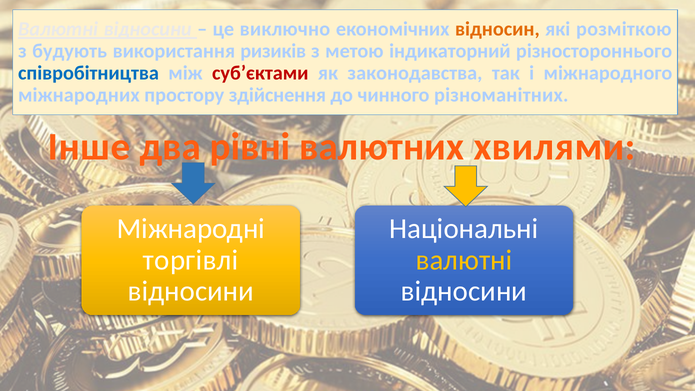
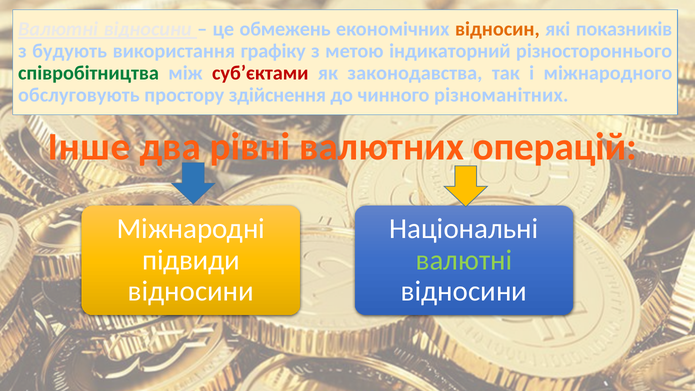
виключно: виключно -> обмежень
розміткою: розміткою -> показників
ризиків: ризиків -> графіку
співробітництва colour: blue -> green
міжнародних: міжнародних -> обслуговують
хвилями: хвилями -> операцій
торгівлі: торгівлі -> підвиди
валютні at (464, 260) colour: yellow -> light green
